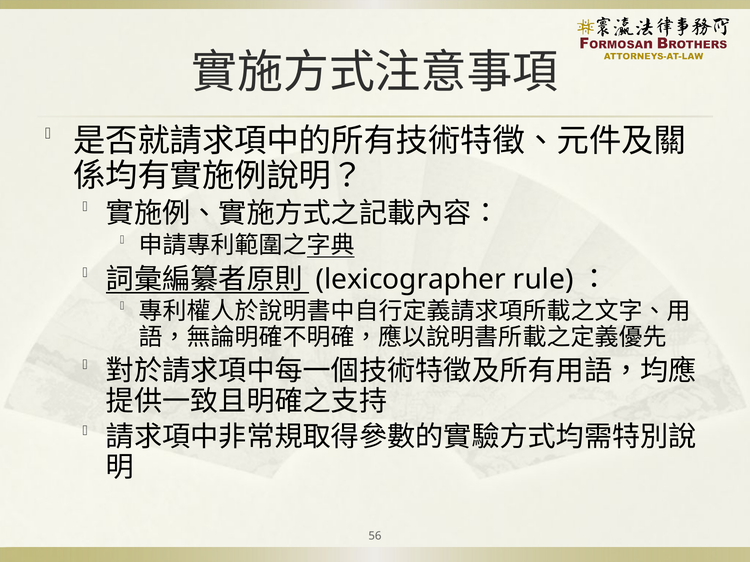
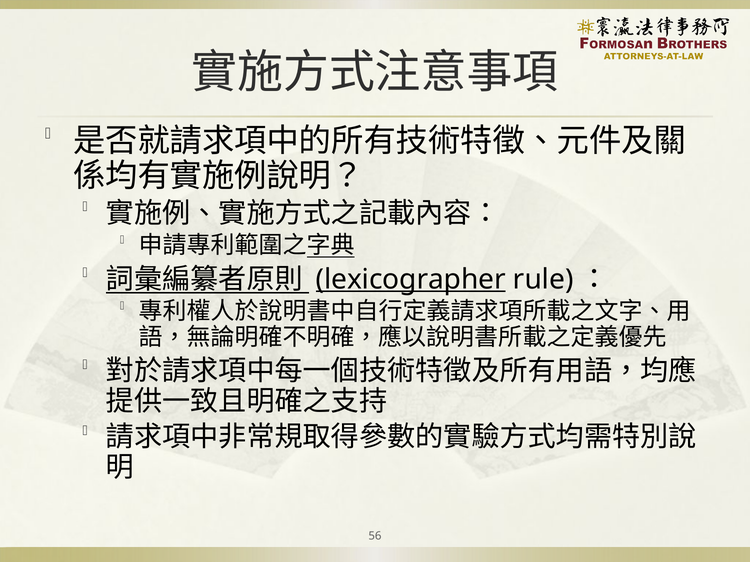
lexicographer underline: none -> present
